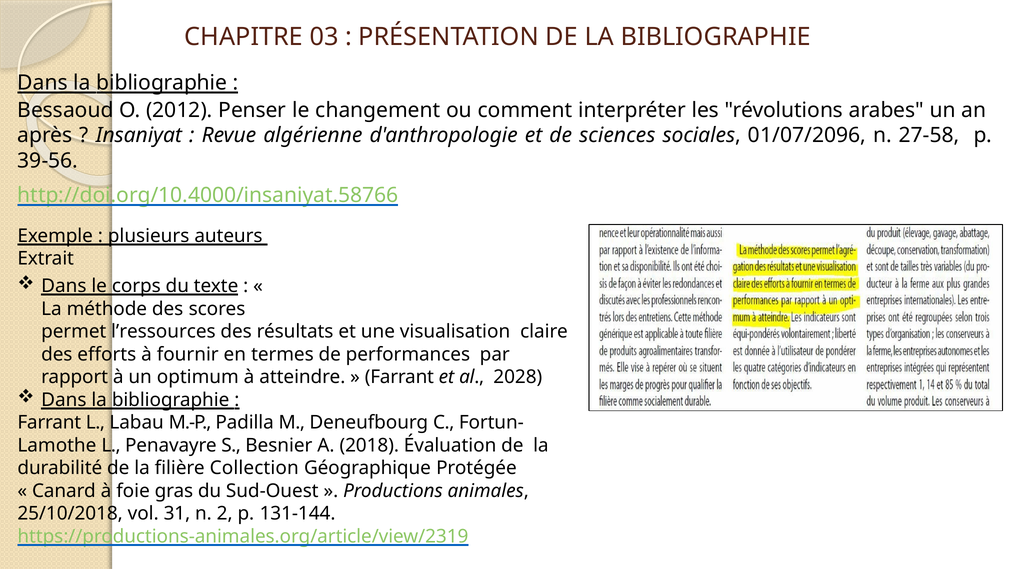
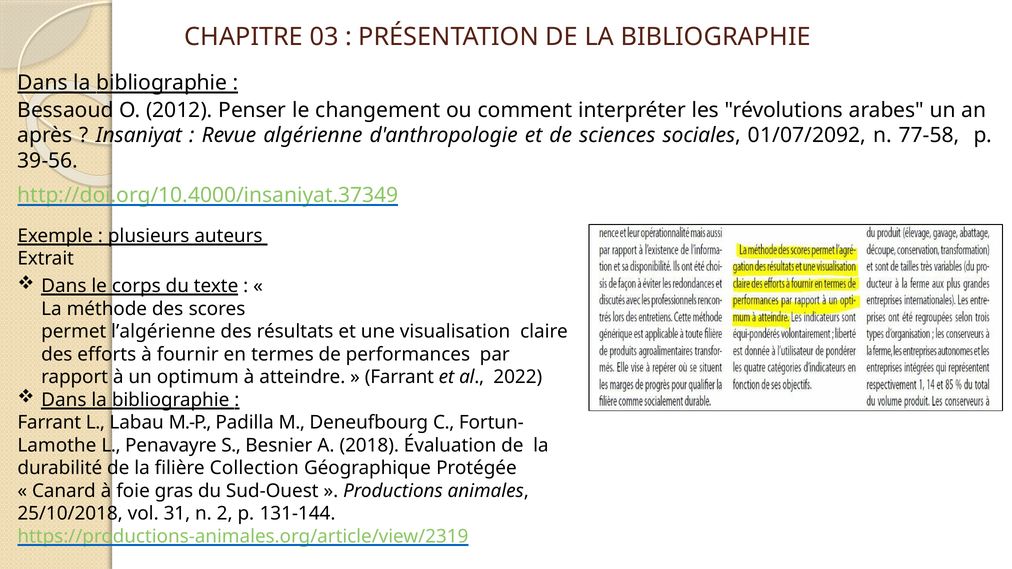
01/07/2096: 01/07/2096 -> 01/07/2092
27-58: 27-58 -> 77-58
http://doi.org/10.4000/insaniyat.58766: http://doi.org/10.4000/insaniyat.58766 -> http://doi.org/10.4000/insaniyat.37349
l’ressources: l’ressources -> l’algérienne
2028: 2028 -> 2022
